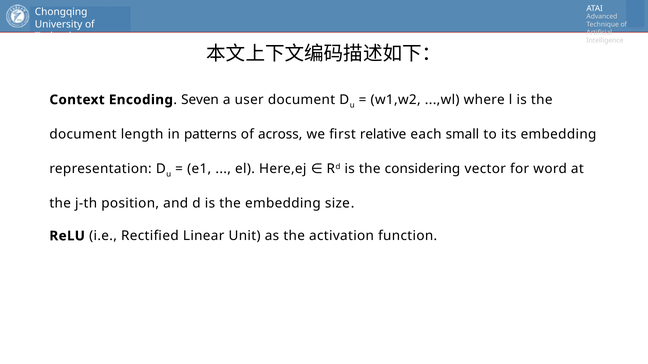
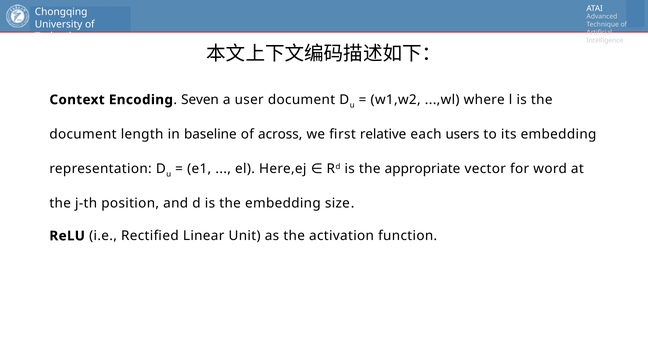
patterns: patterns -> baseline
small: small -> users
considering: considering -> appropriate
